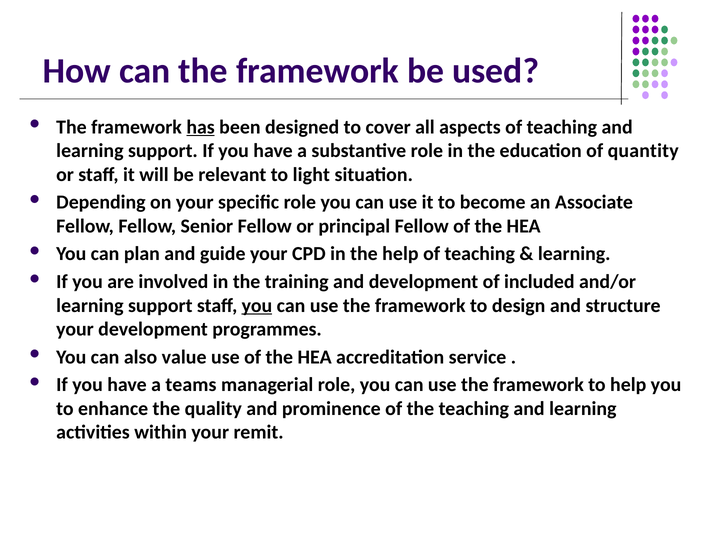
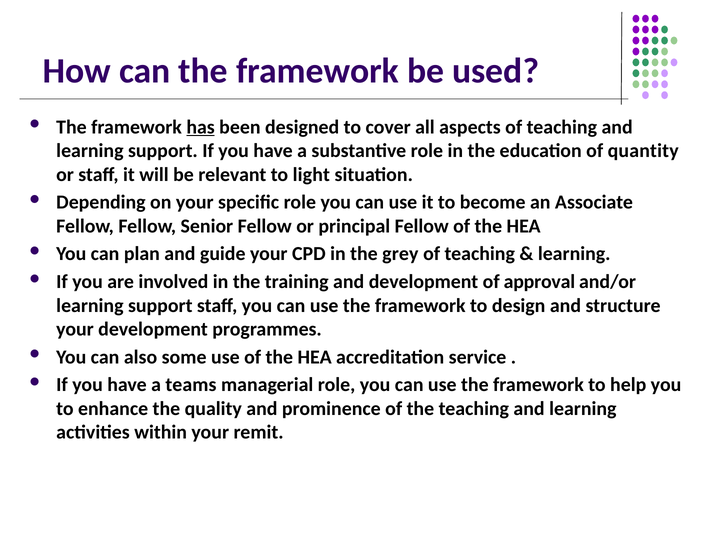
the help: help -> grey
included: included -> approval
you at (257, 306) underline: present -> none
value: value -> some
